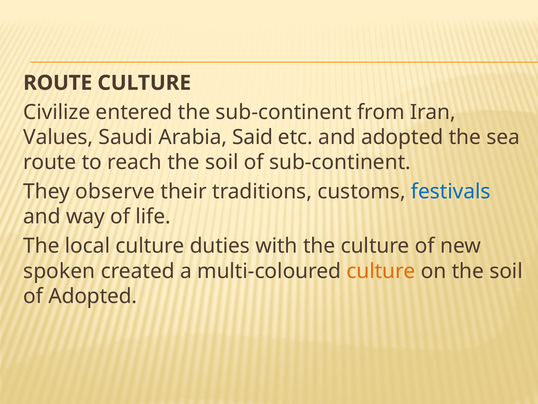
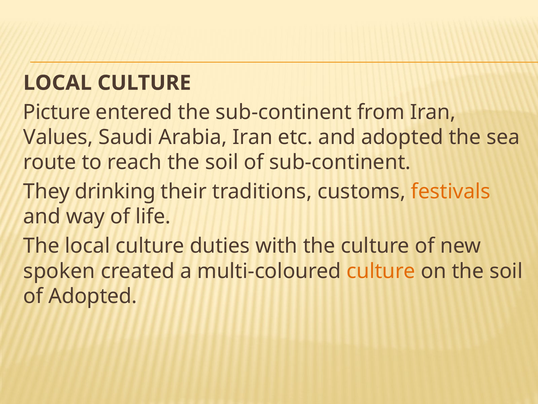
ROUTE at (58, 83): ROUTE -> LOCAL
Civilize: Civilize -> Picture
Arabia Said: Said -> Iran
observe: observe -> drinking
festivals colour: blue -> orange
